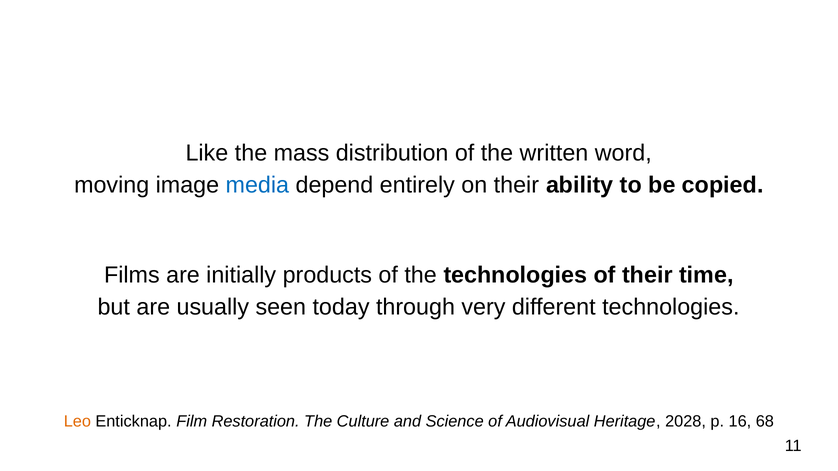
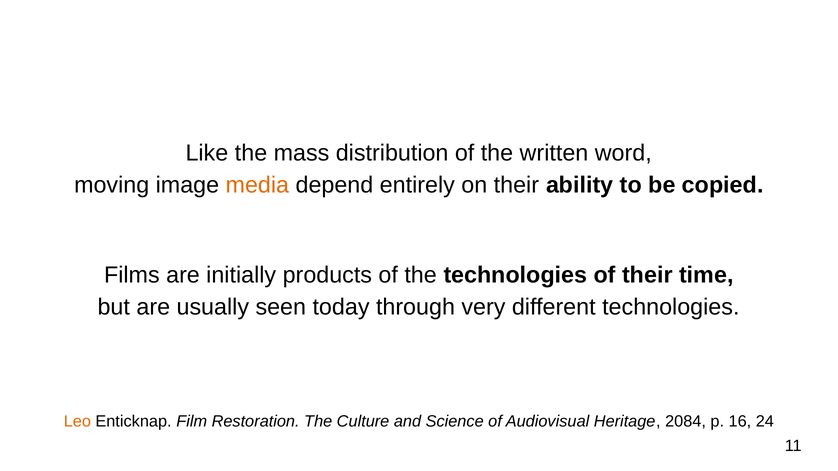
media colour: blue -> orange
2028: 2028 -> 2084
68: 68 -> 24
